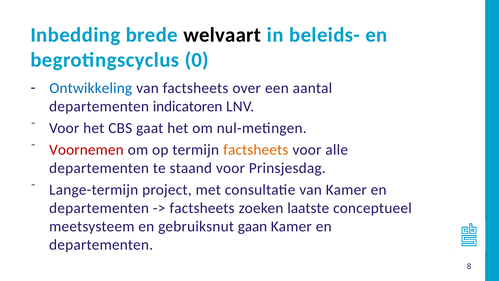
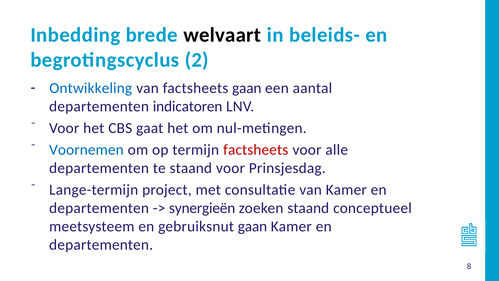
0: 0 -> 2
factsheets over: over -> gaan
Voornemen colour: red -> blue
factsheets at (256, 150) colour: orange -> red
factsheets at (202, 208): factsheets -> synergieën
zoeken laatste: laatste -> staand
